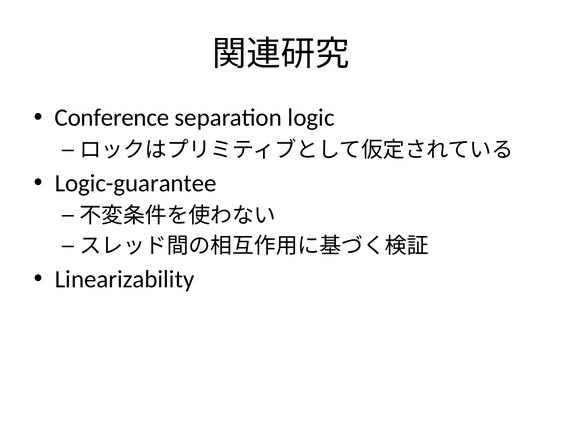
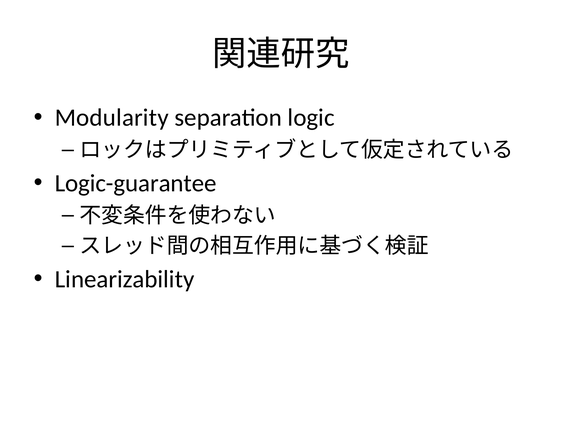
Conference: Conference -> Modularity
